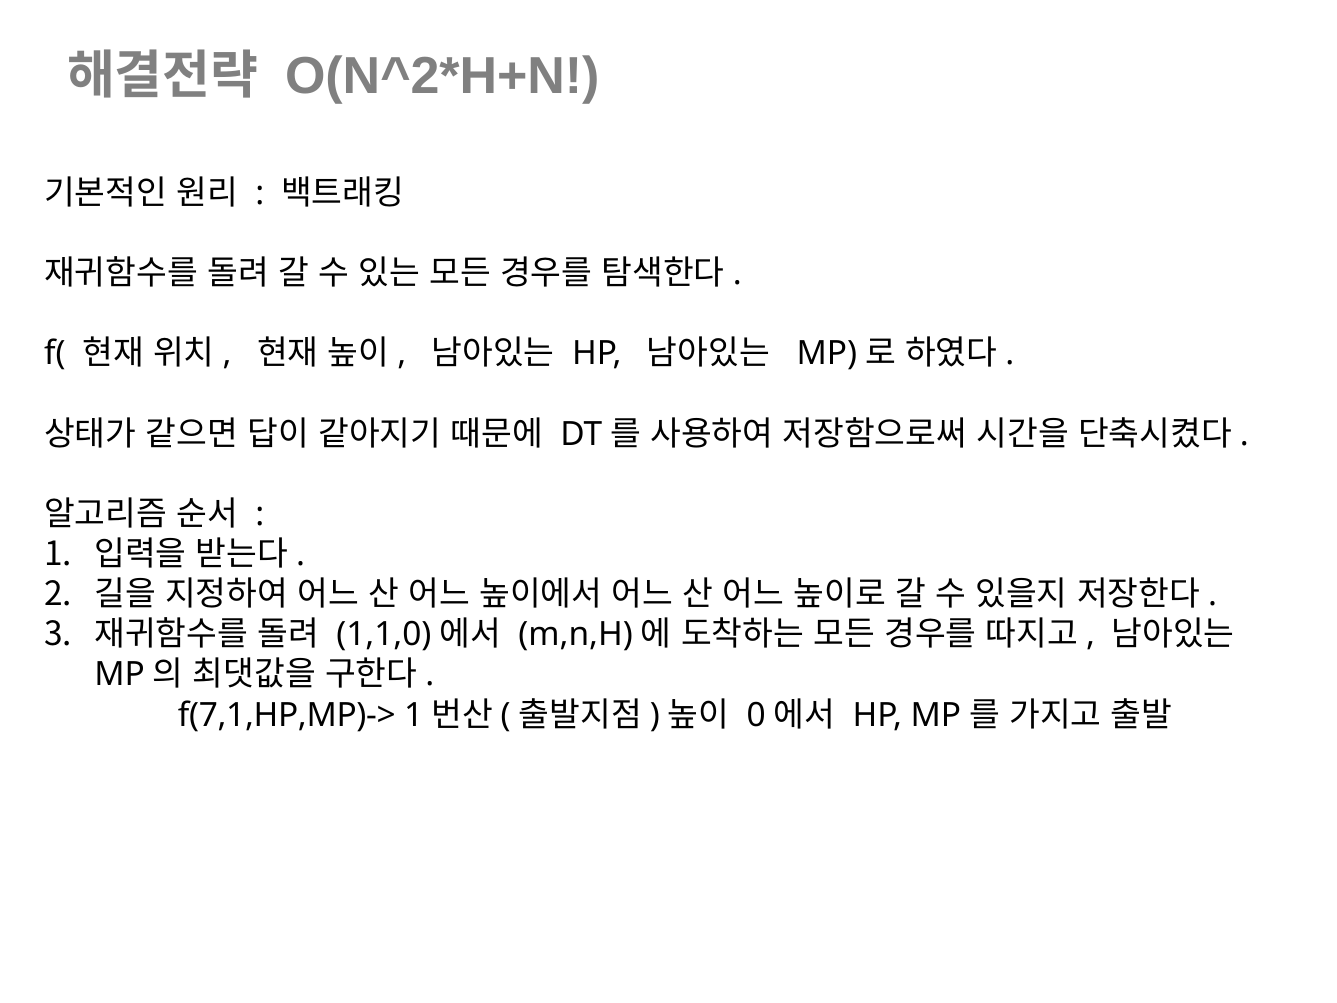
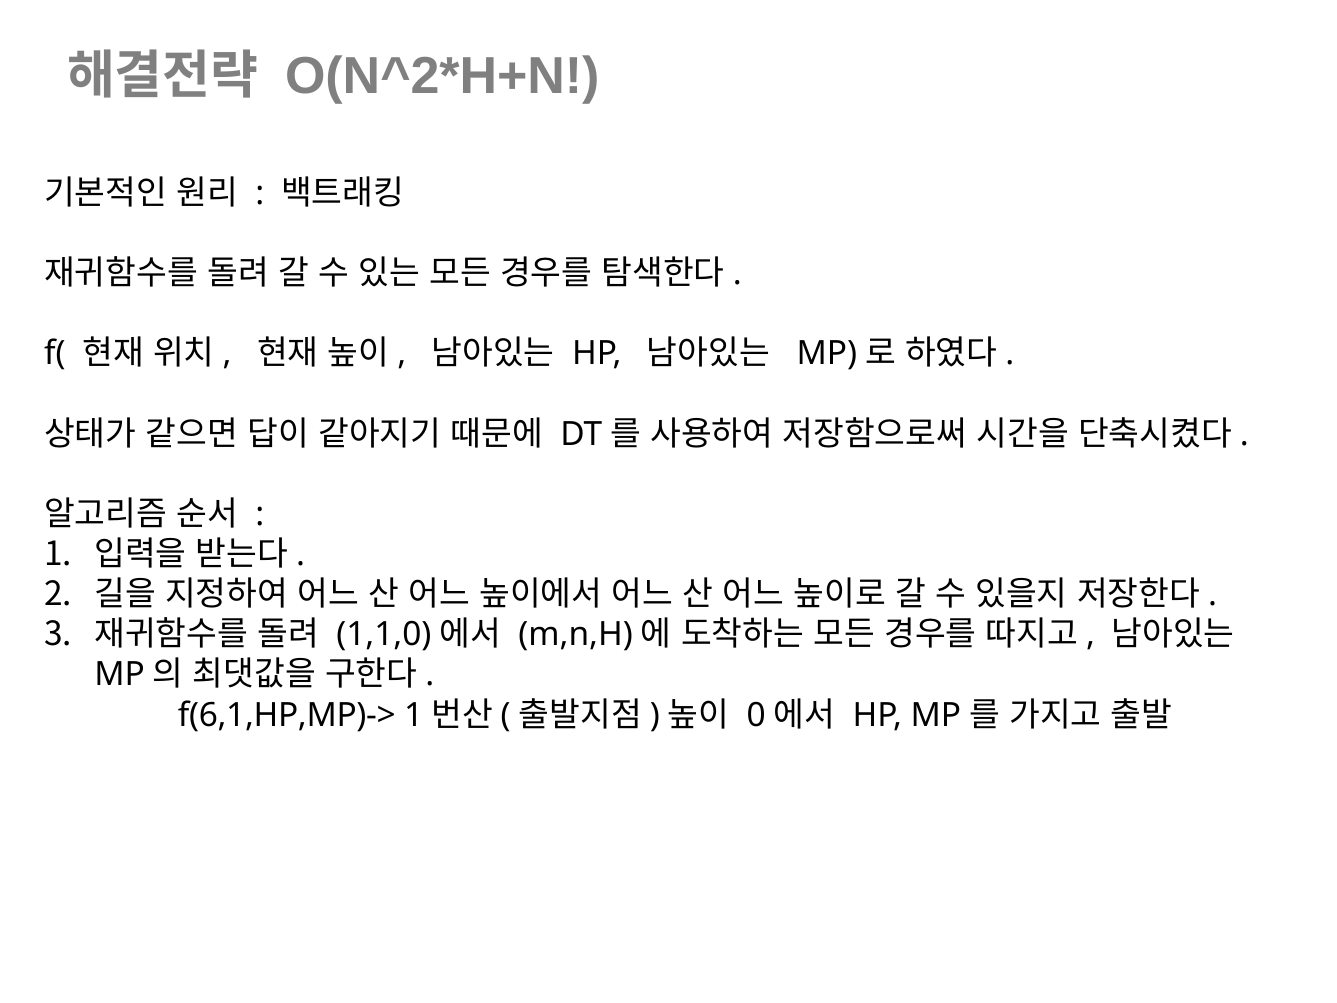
f(7,1,HP,MP)->: f(7,1,HP,MP)-> -> f(6,1,HP,MP)->
